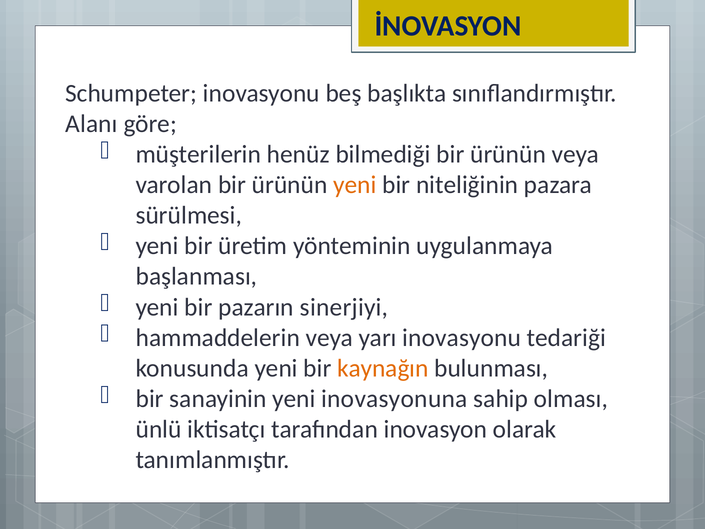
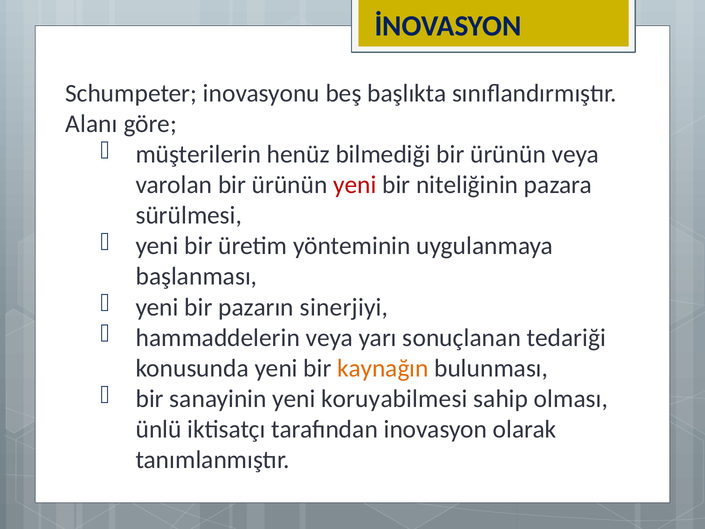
yeni at (355, 185) colour: orange -> red
yarı inovasyonu: inovasyonu -> sonuçlanan
inovasyonuna: inovasyonuna -> koruyabilmesi
